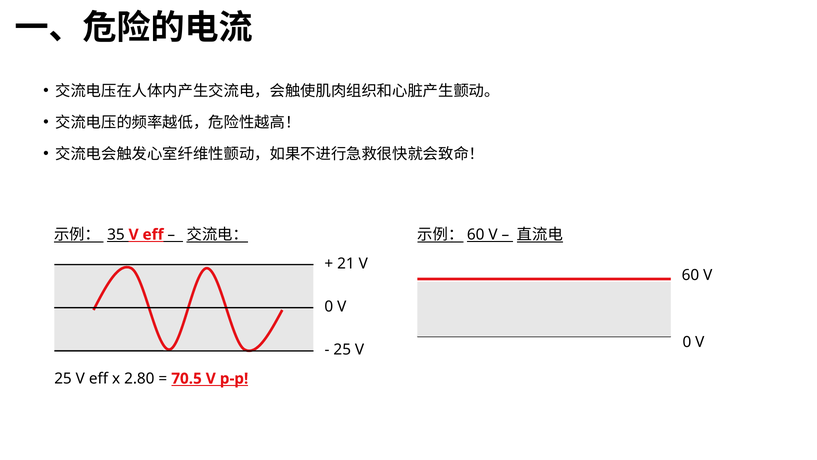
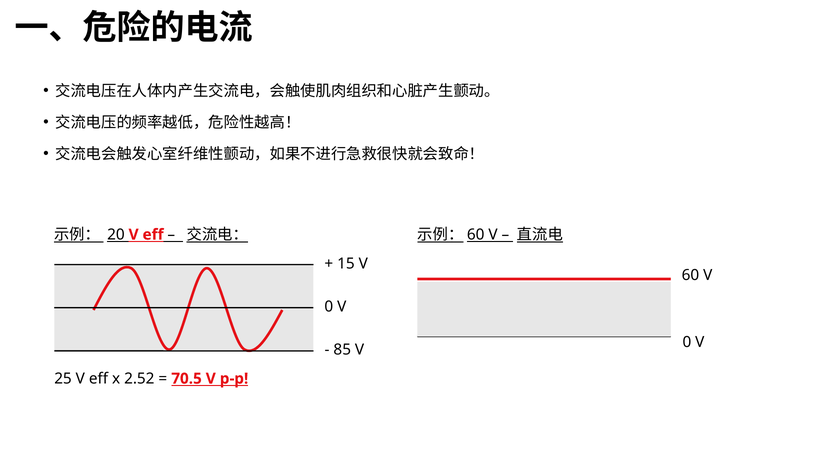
35: 35 -> 20
21: 21 -> 15
25 at (342, 349): 25 -> 85
2.80: 2.80 -> 2.52
